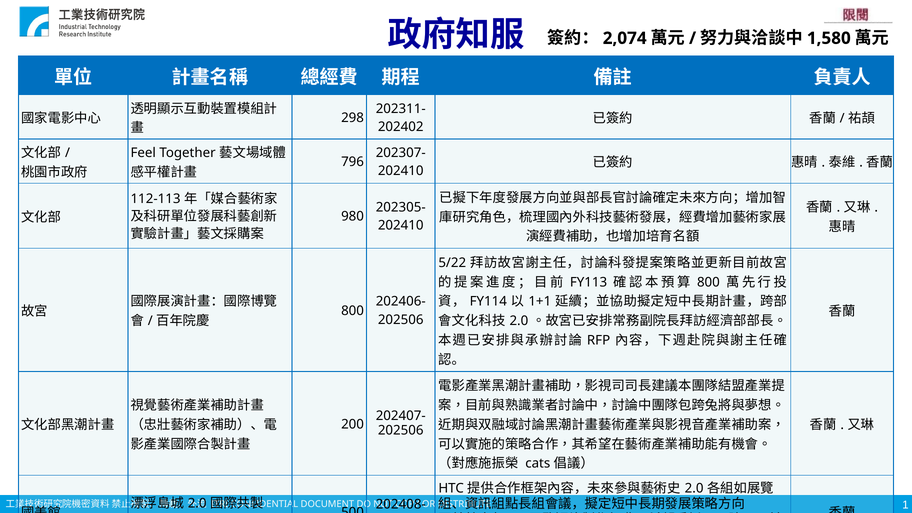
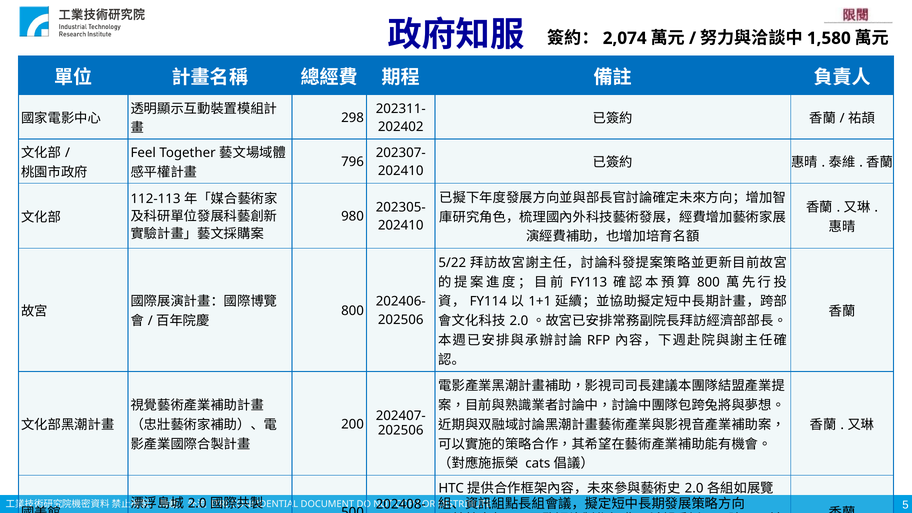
1: 1 -> 5
